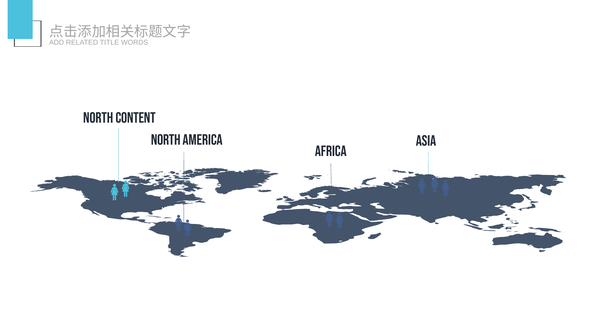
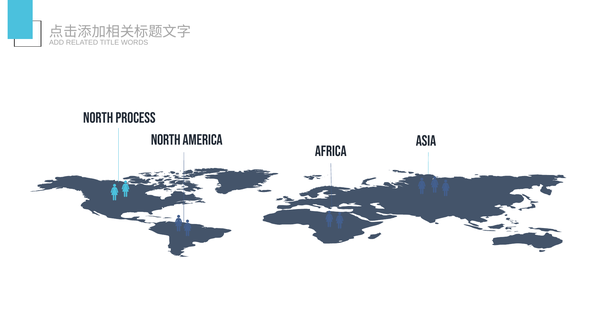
CONTENT: CONTENT -> PROCESS
